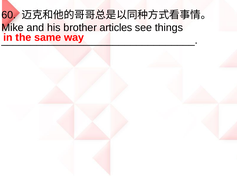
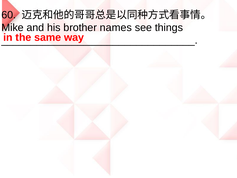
articles: articles -> names
